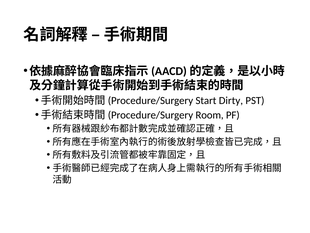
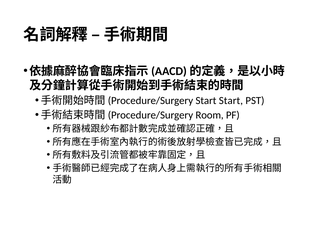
Start Dirty: Dirty -> Start
